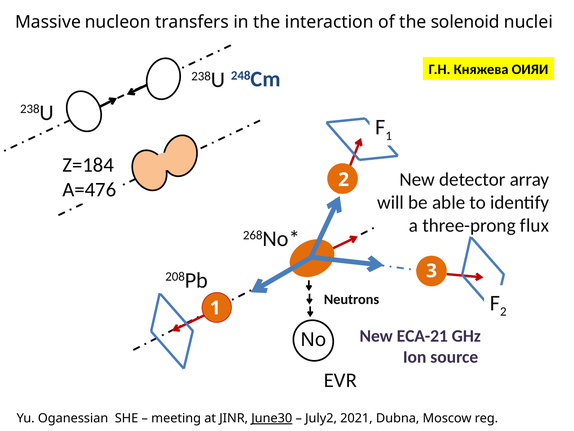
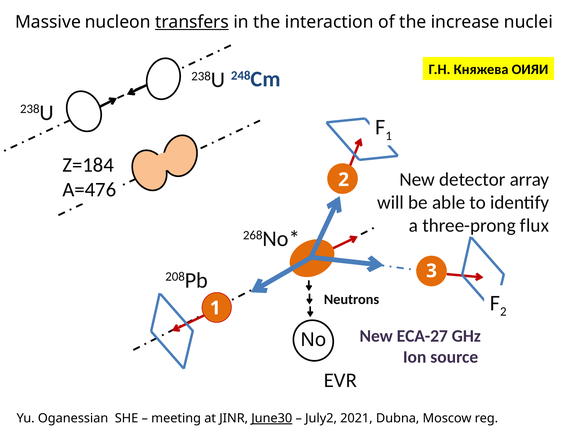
transfers underline: none -> present
solenoid: solenoid -> increase
ECA-21: ECA-21 -> ECA-27
